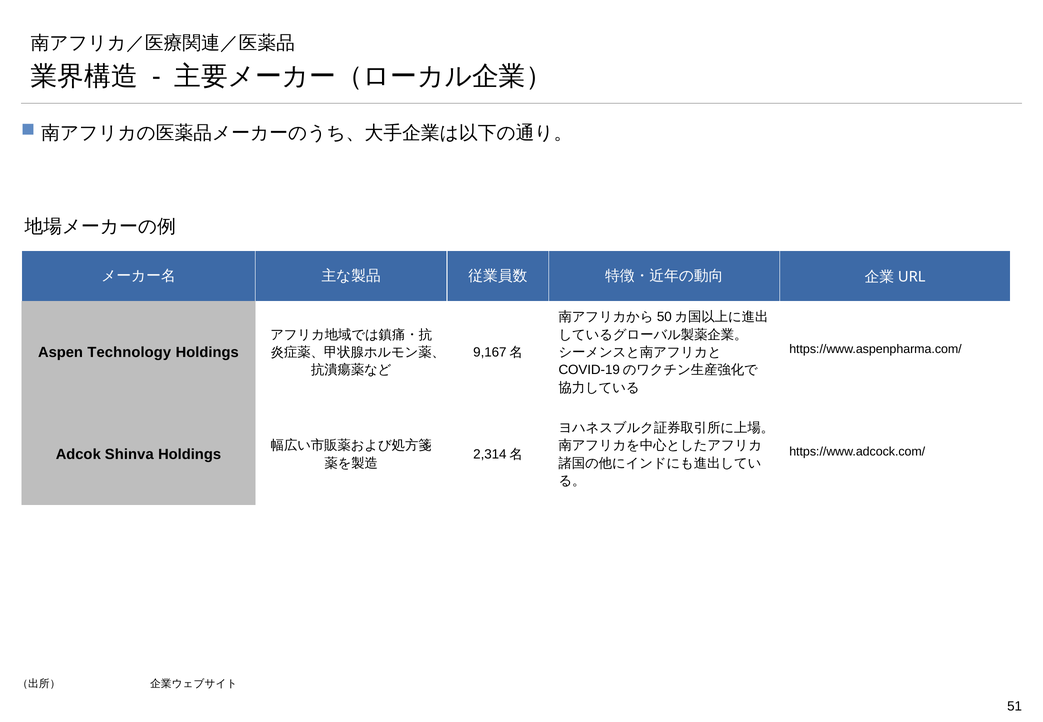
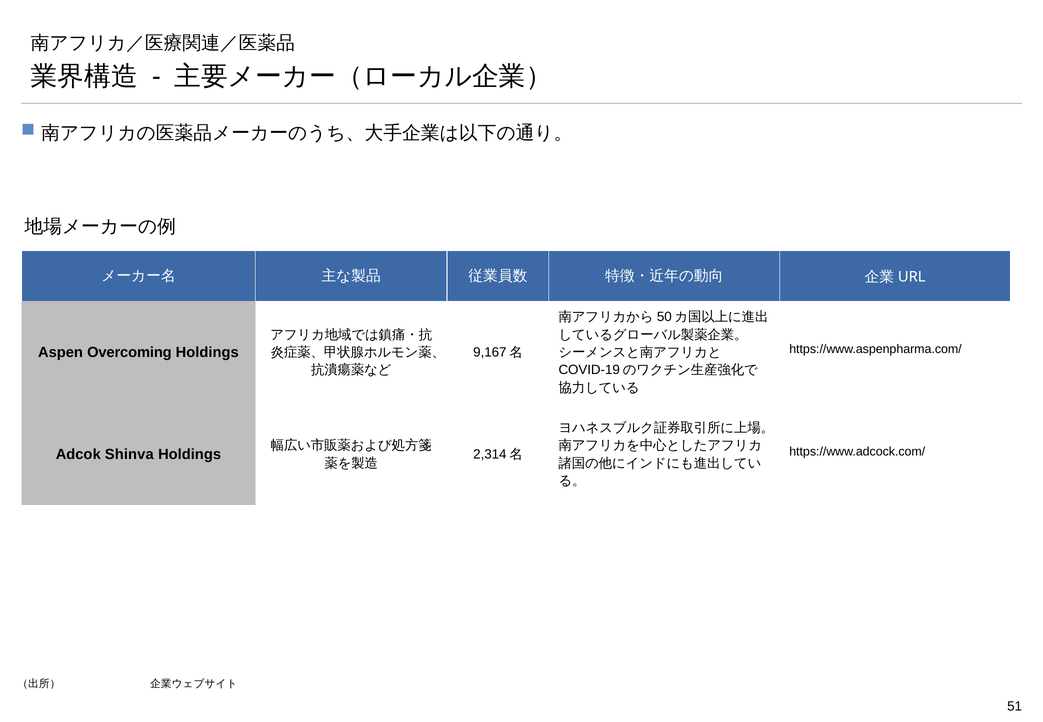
Technology: Technology -> Overcoming
